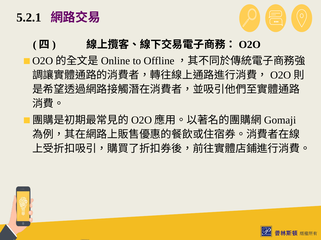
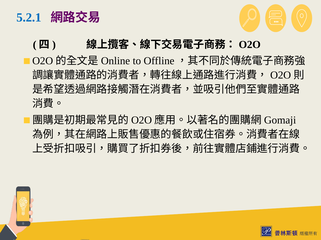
5.2.1 colour: black -> blue
